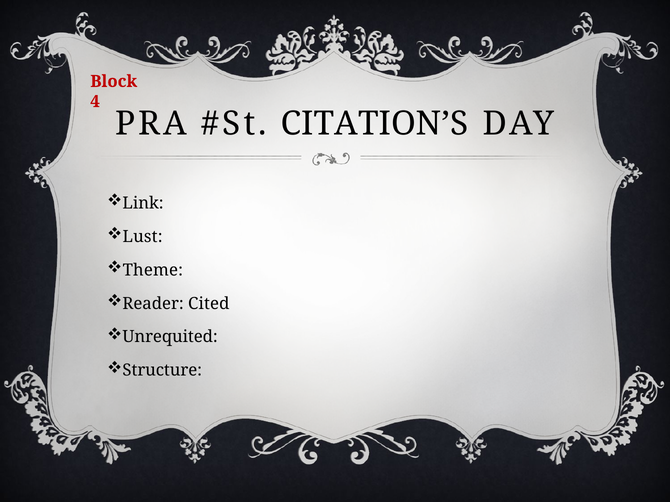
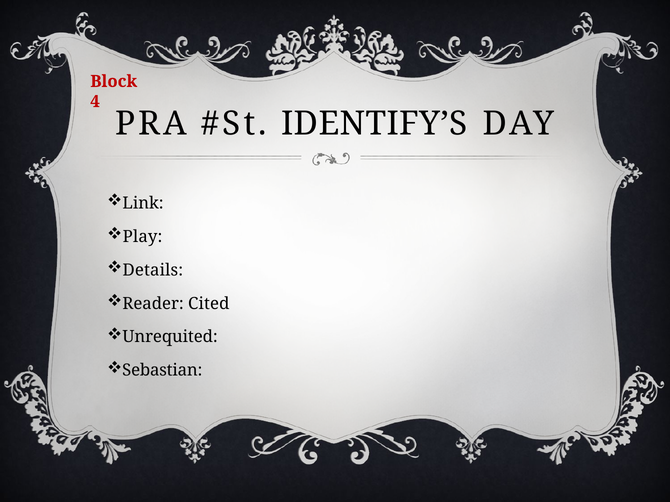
CITATION’S: CITATION’S -> IDENTIFY’S
Lust: Lust -> Play
Theme: Theme -> Details
Structure: Structure -> Sebastian
